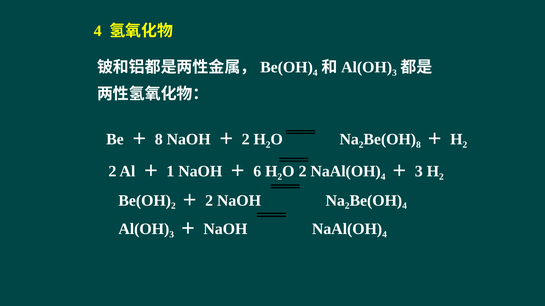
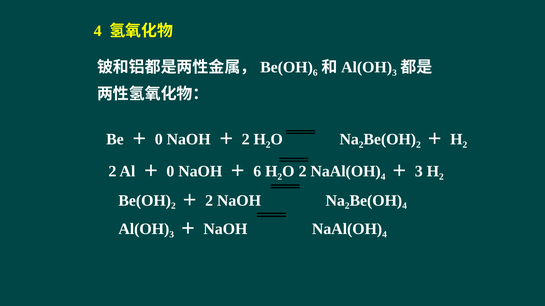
4 at (315, 73): 4 -> 6
8 at (159, 140): 8 -> 0
8 at (418, 145): 8 -> 2
1 at (170, 172): 1 -> 0
